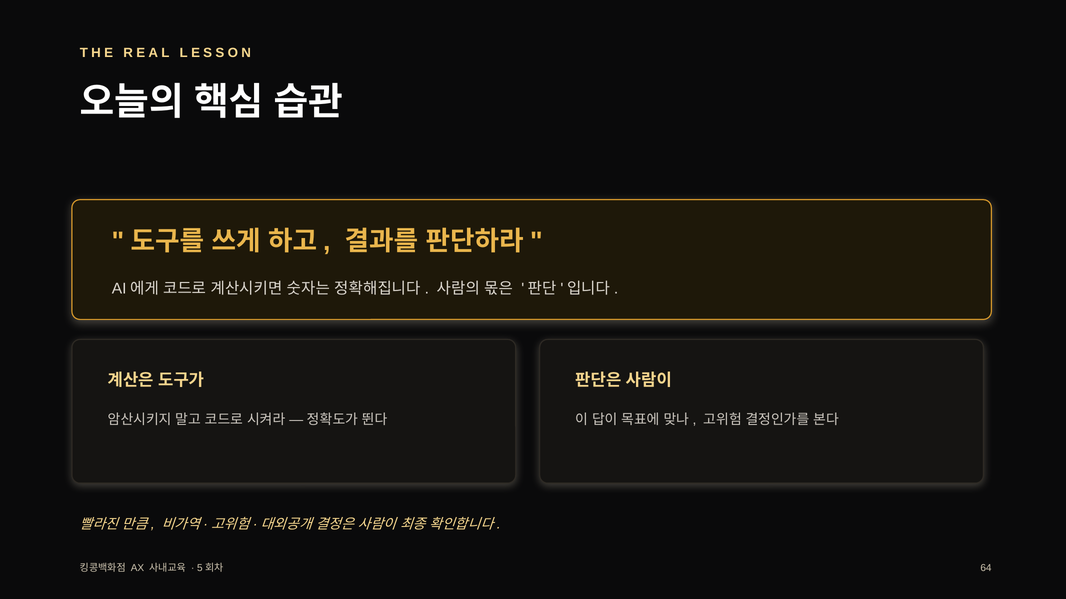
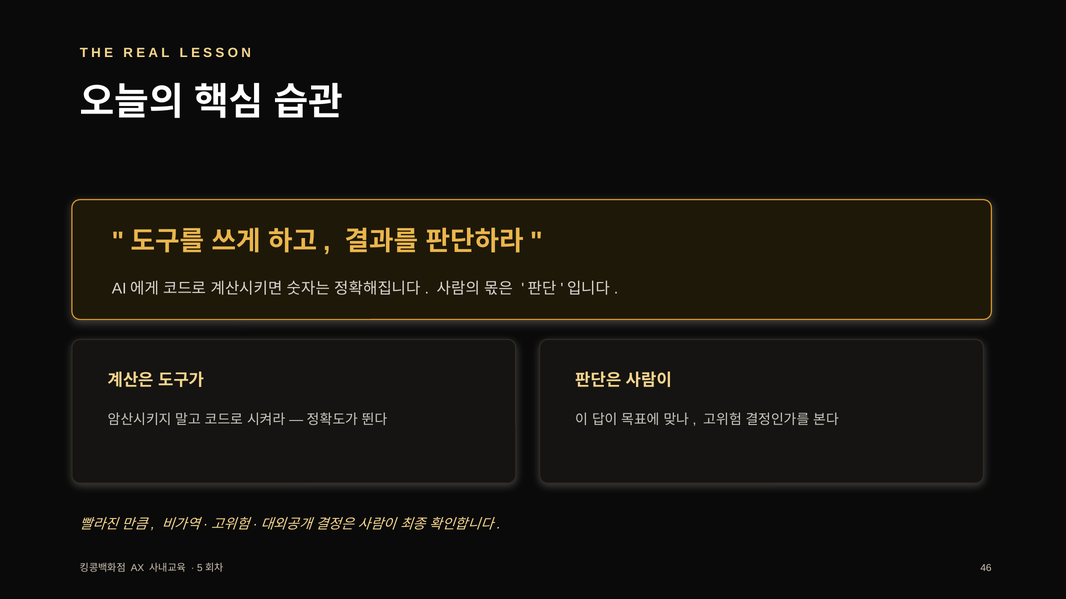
64: 64 -> 46
